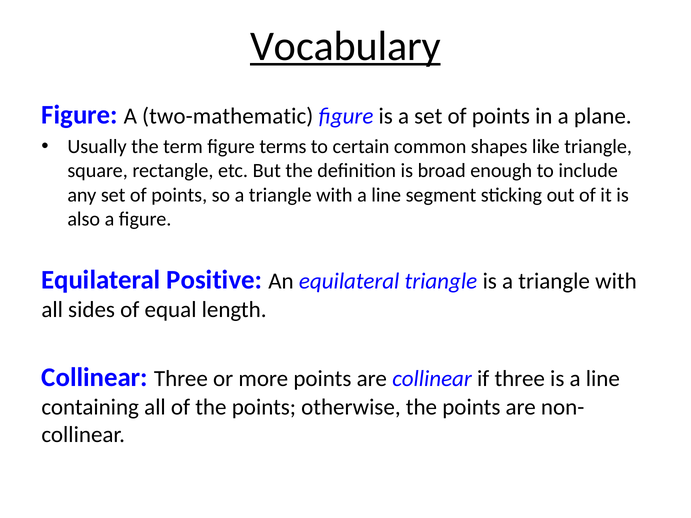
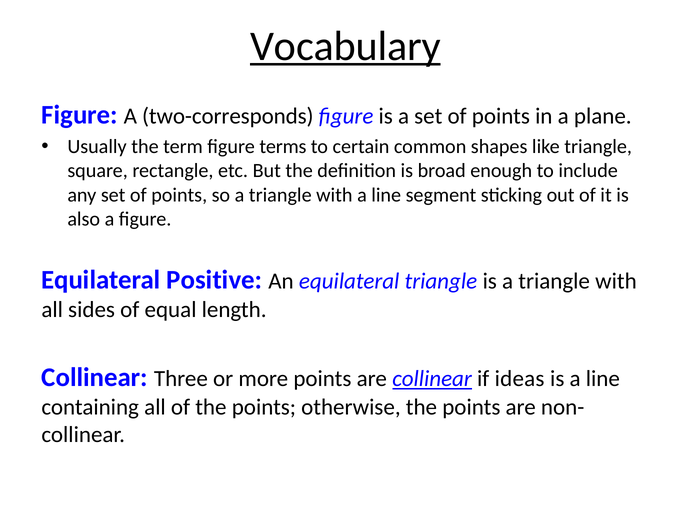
two-mathematic: two-mathematic -> two-corresponds
collinear at (432, 379) underline: none -> present
if three: three -> ideas
